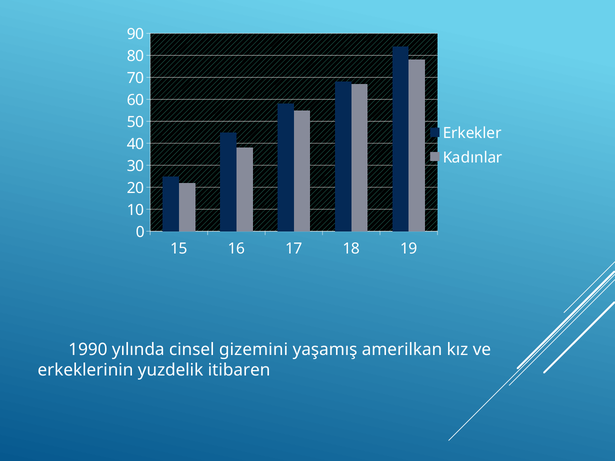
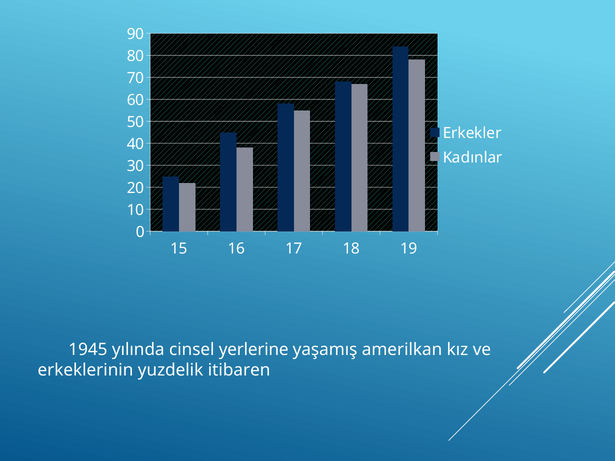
1990: 1990 -> 1945
gizemini: gizemini -> yerlerine
